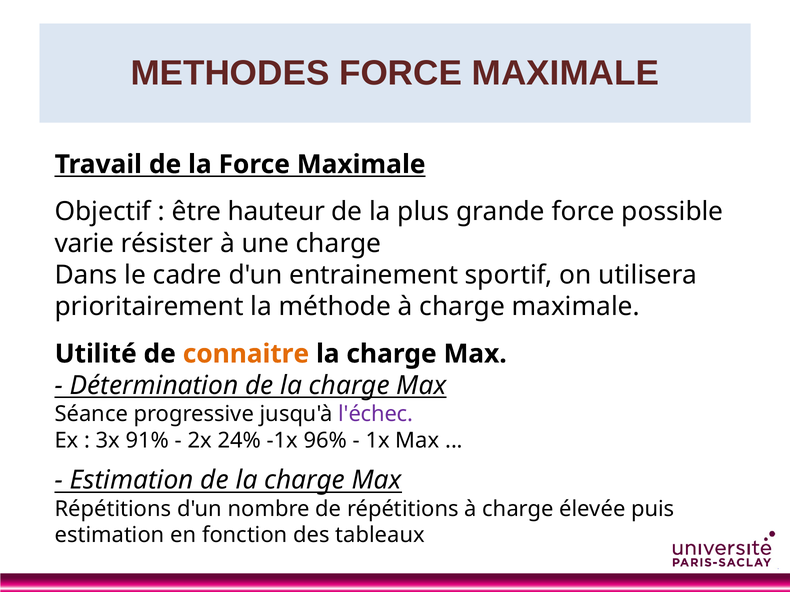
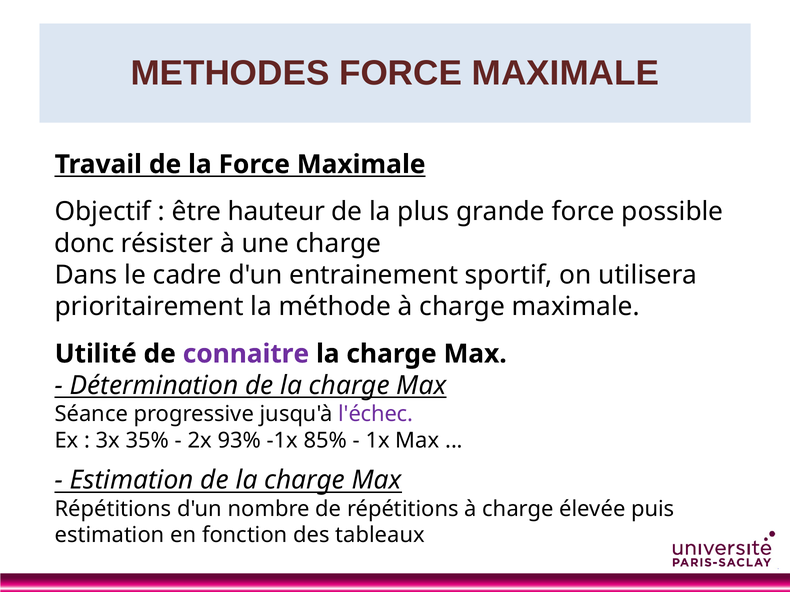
varie: varie -> donc
connaitre colour: orange -> purple
91%: 91% -> 35%
24%: 24% -> 93%
96%: 96% -> 85%
